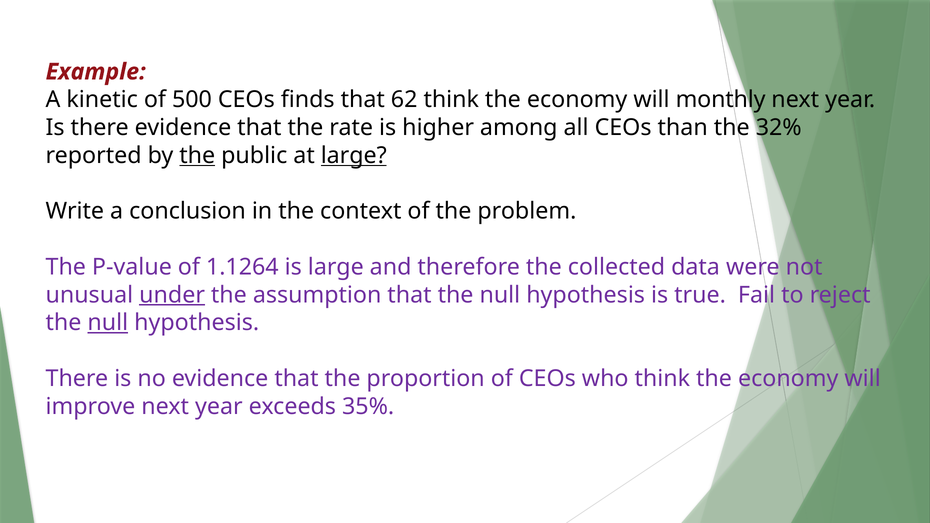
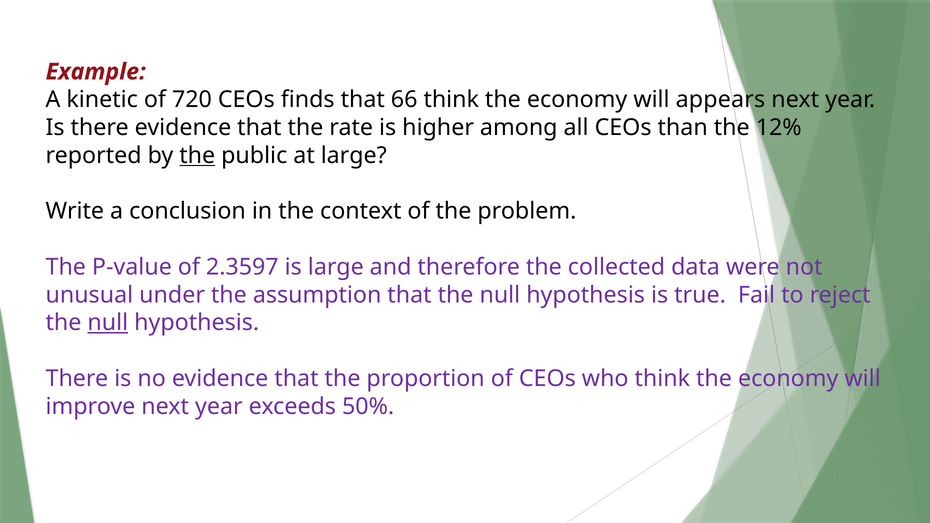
500: 500 -> 720
62: 62 -> 66
monthly: monthly -> appears
32%: 32% -> 12%
large at (354, 155) underline: present -> none
1.1264: 1.1264 -> 2.3597
under underline: present -> none
35%: 35% -> 50%
